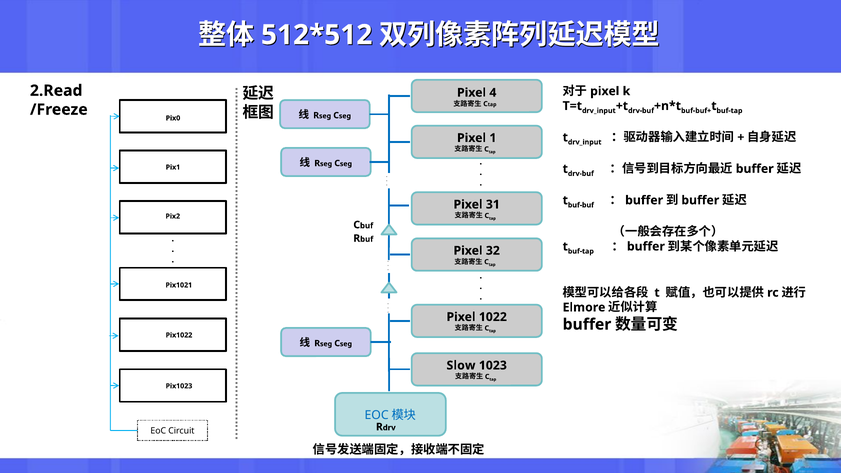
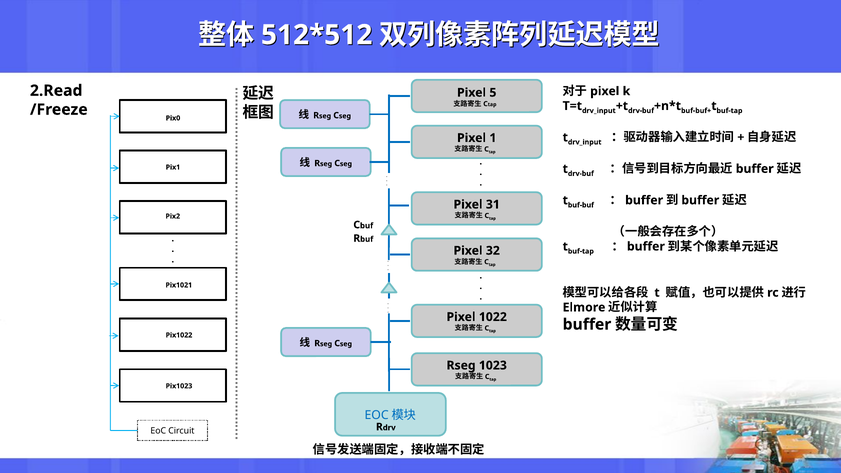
4: 4 -> 5
Slow at (461, 365): Slow -> Rseg
